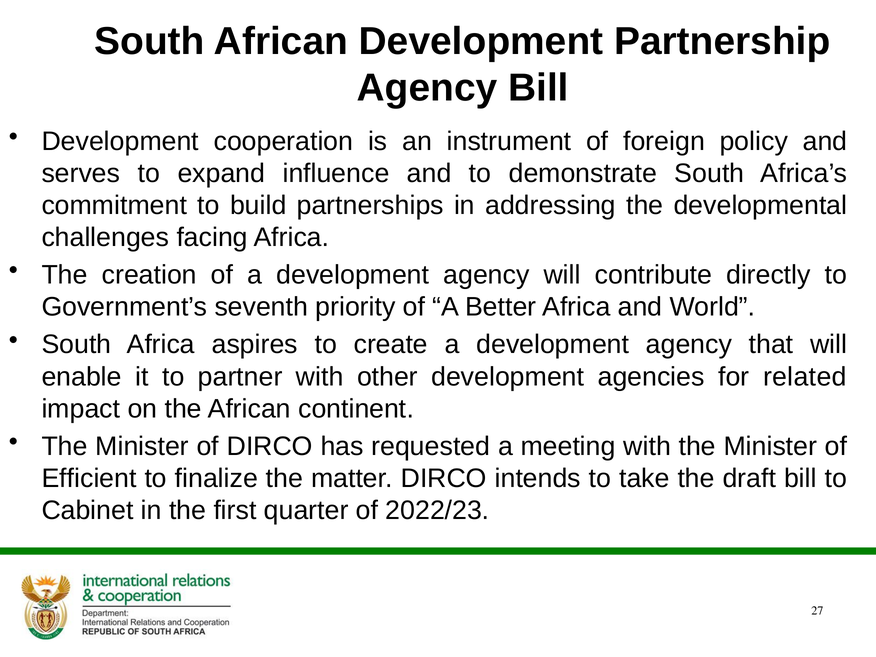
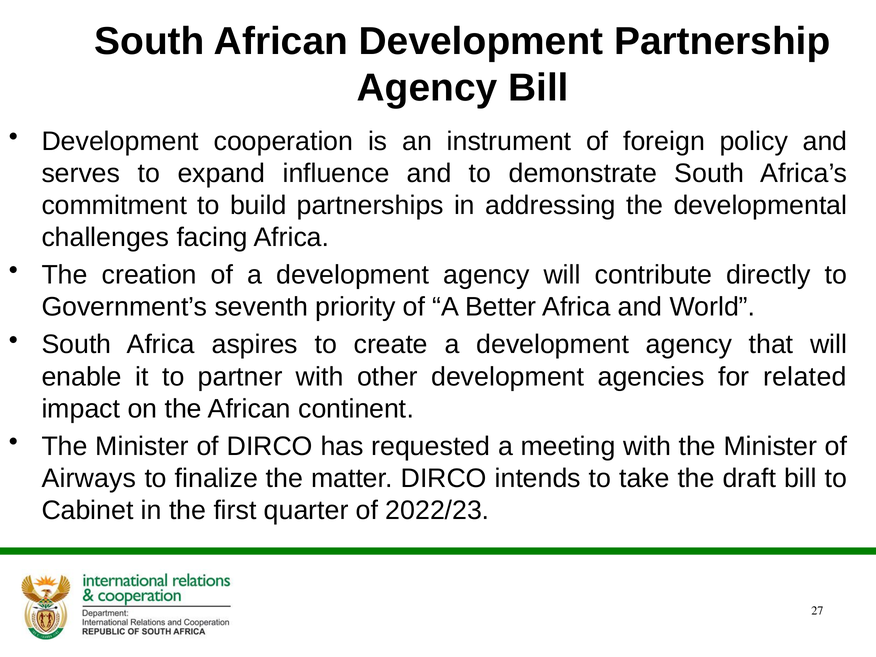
Efficient: Efficient -> Airways
